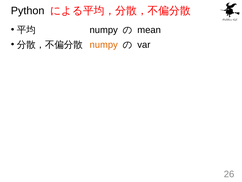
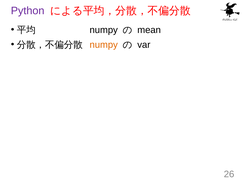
Python colour: black -> purple
